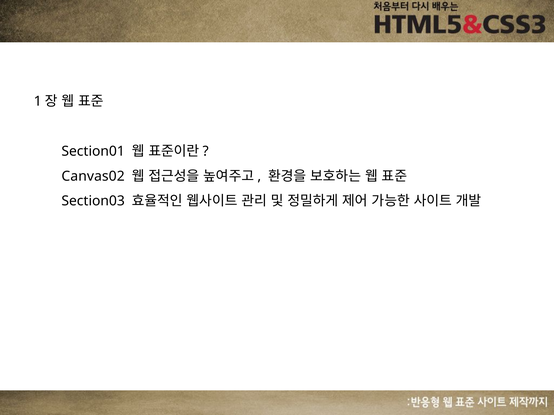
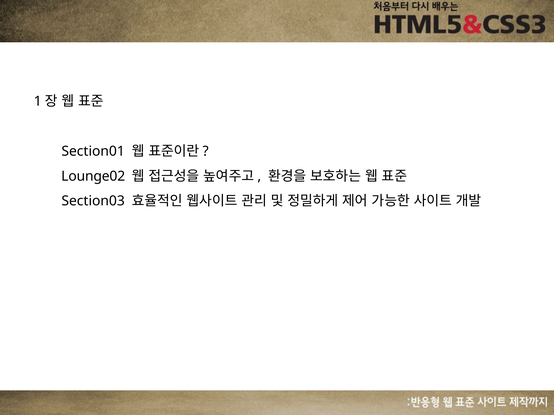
Canvas02: Canvas02 -> Lounge02
